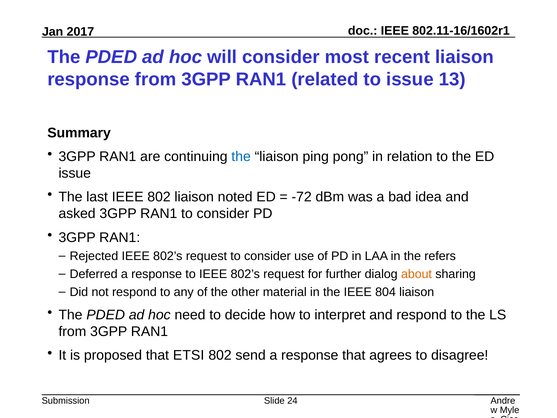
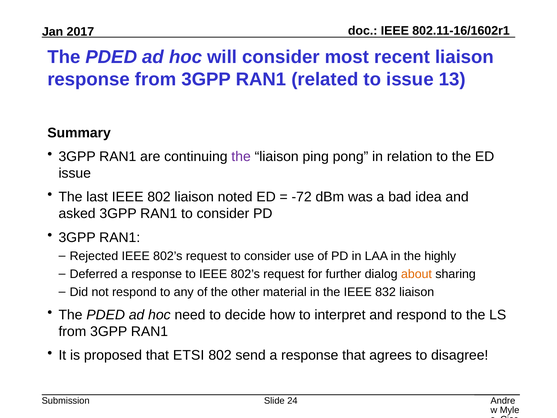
the at (241, 156) colour: blue -> purple
refers: refers -> highly
804: 804 -> 832
